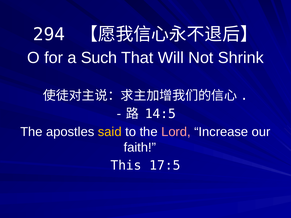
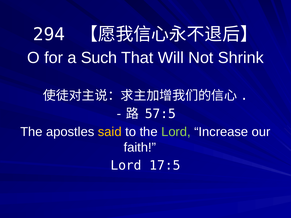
14:5: 14:5 -> 57:5
Lord at (176, 132) colour: pink -> light green
This at (126, 166): This -> Lord
